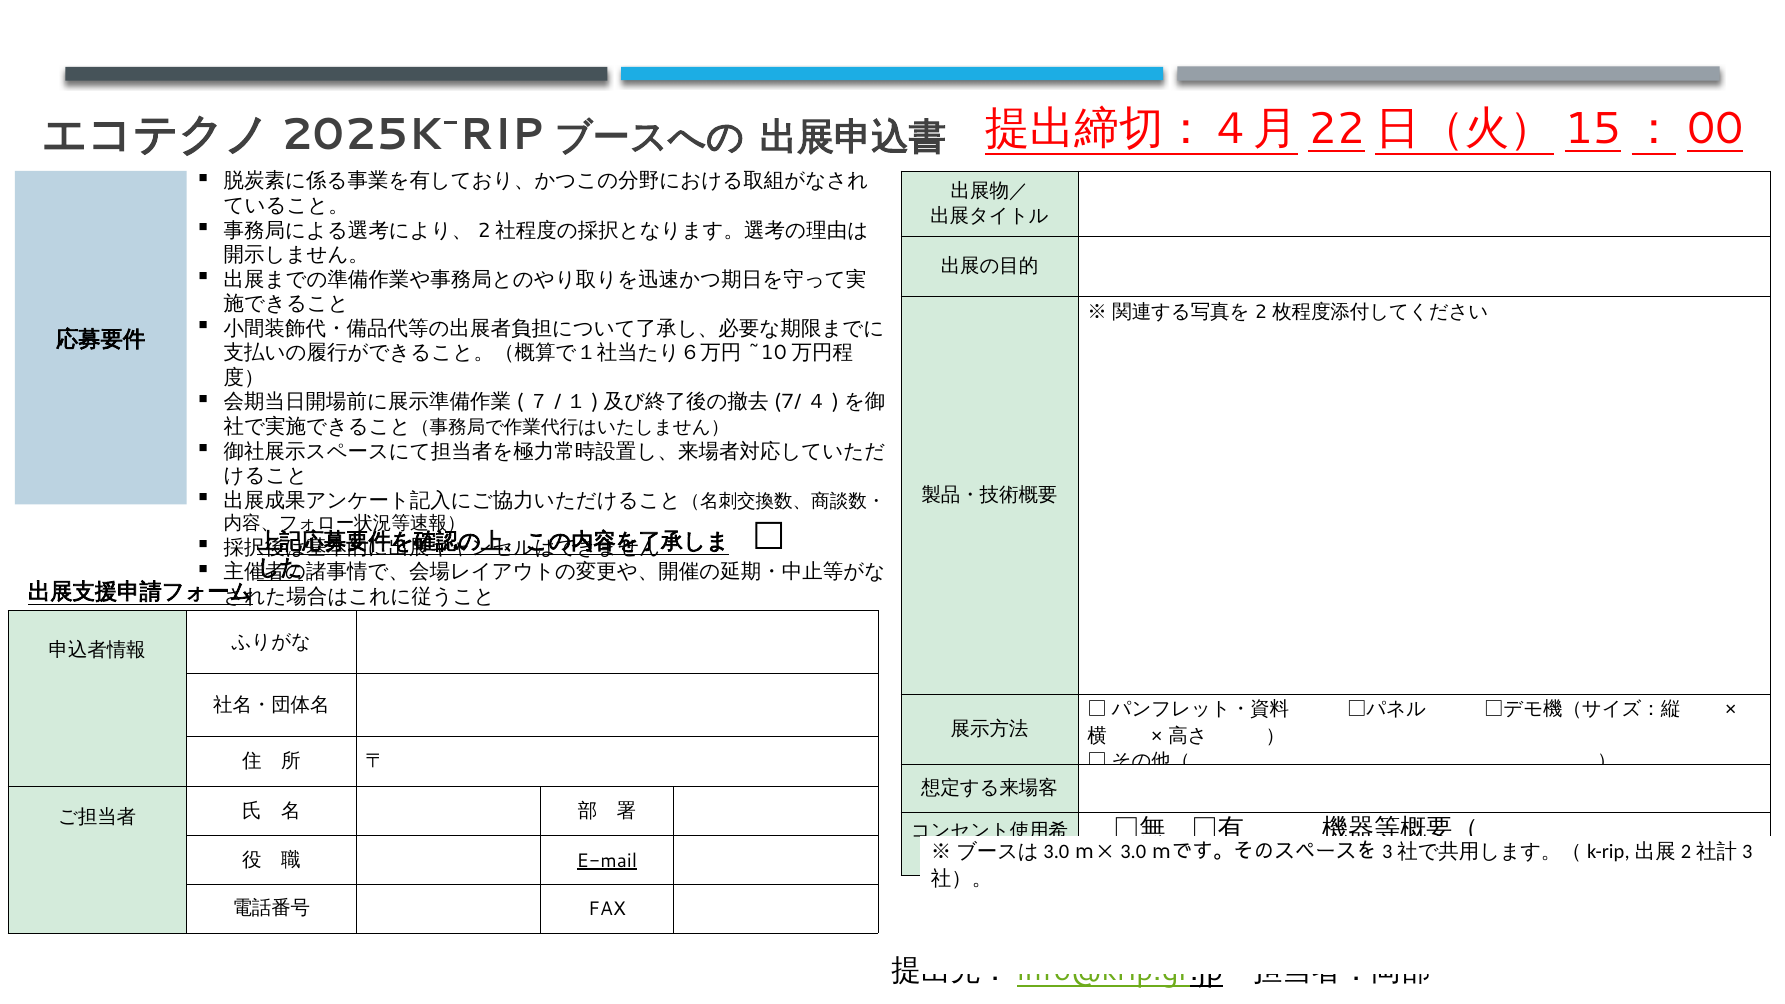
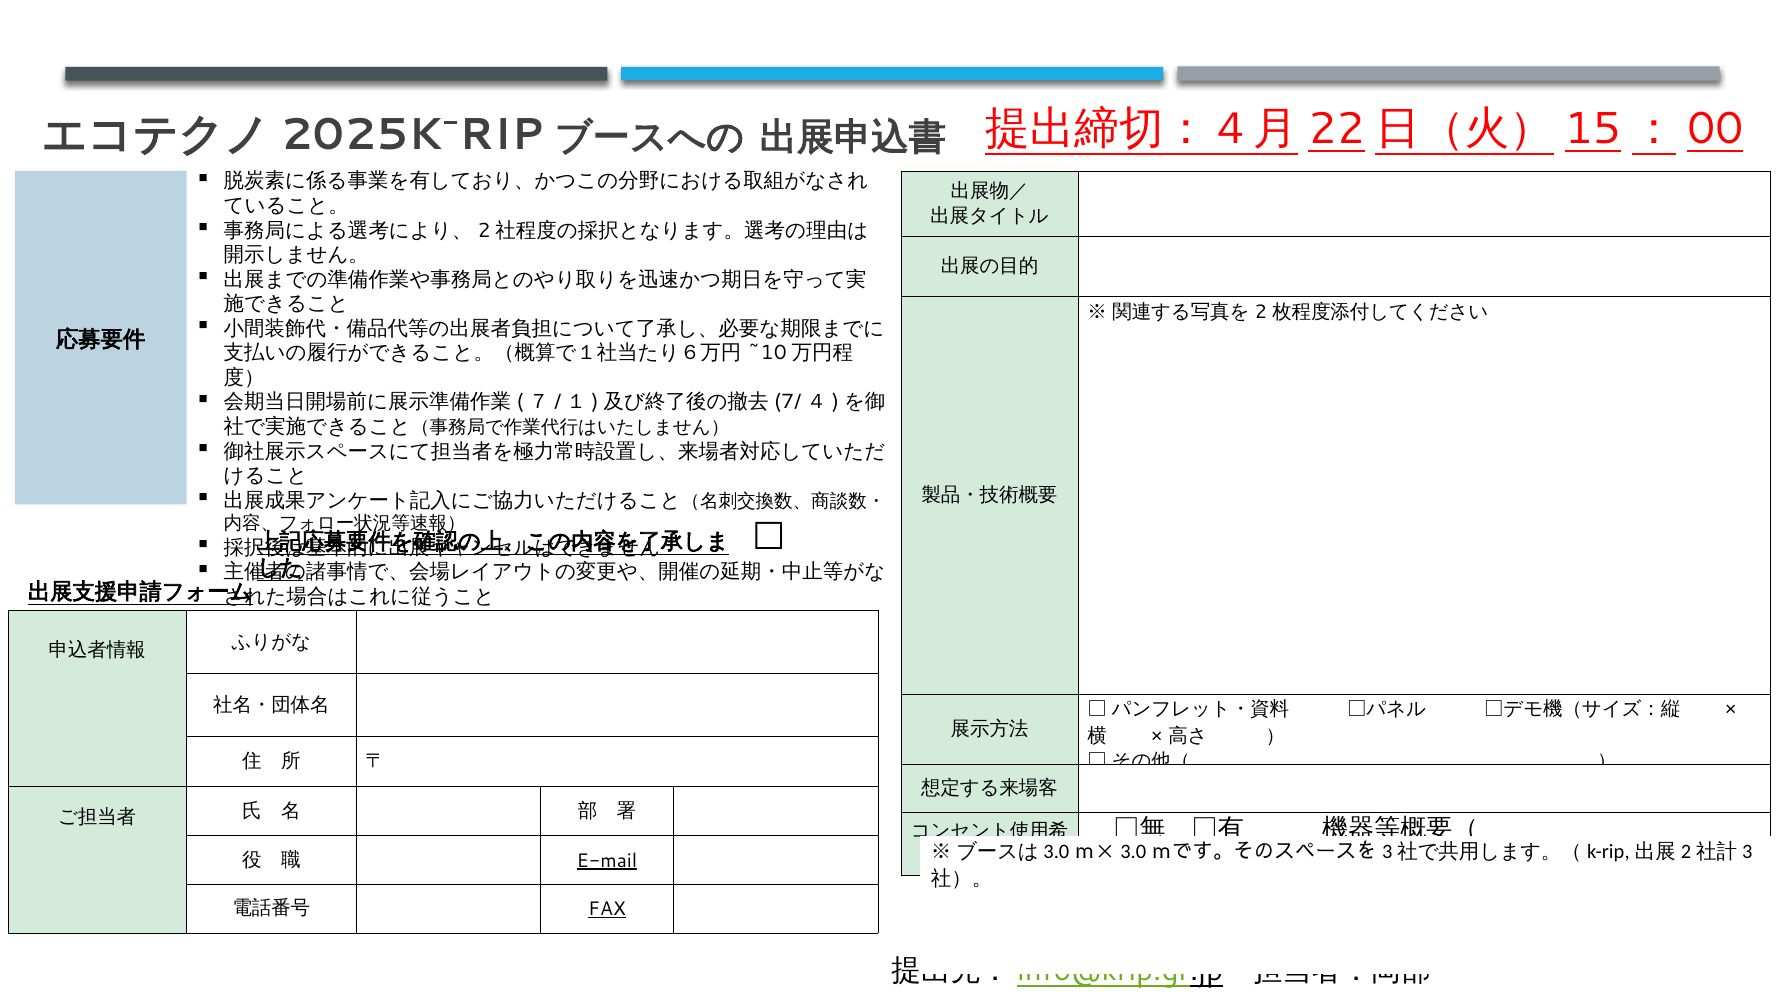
FAX underline: none -> present
